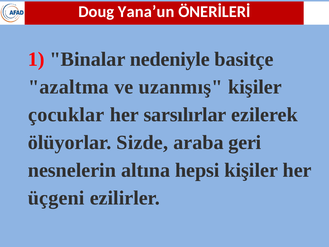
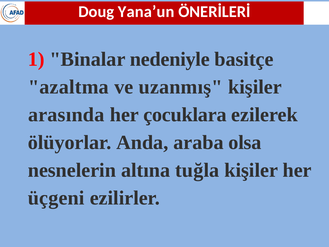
çocuklar: çocuklar -> arasında
sarsılırlar: sarsılırlar -> çocuklara
Sizde: Sizde -> Anda
geri: geri -> olsa
hepsi: hepsi -> tuğla
